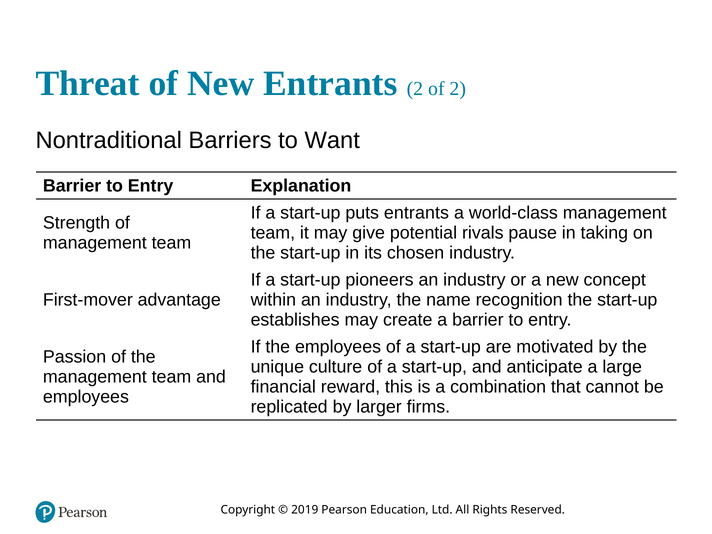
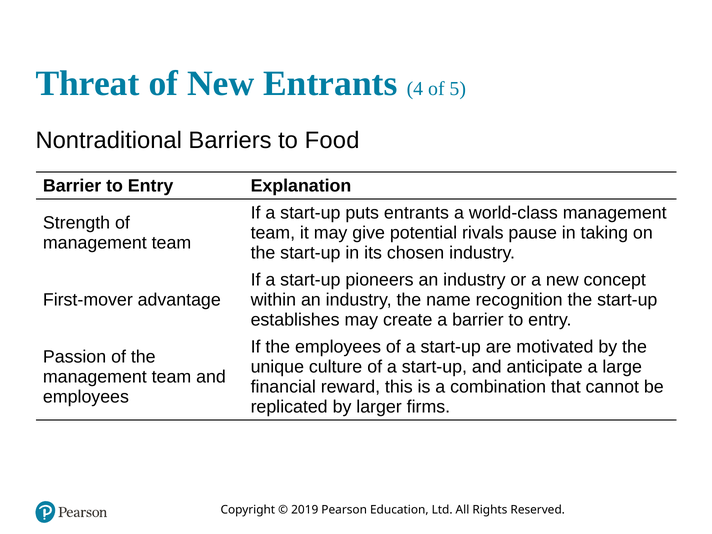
Entrants 2: 2 -> 4
of 2: 2 -> 5
Want: Want -> Food
